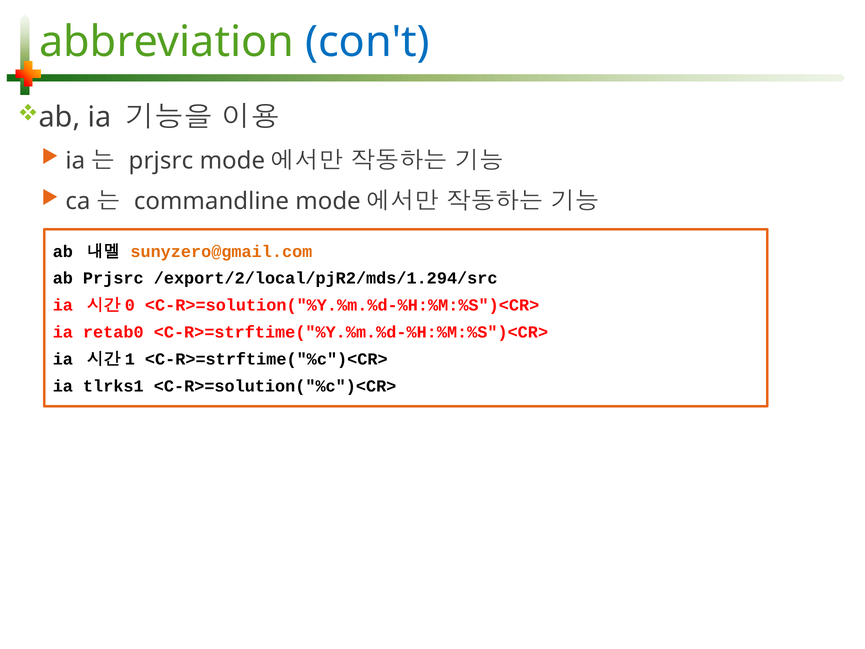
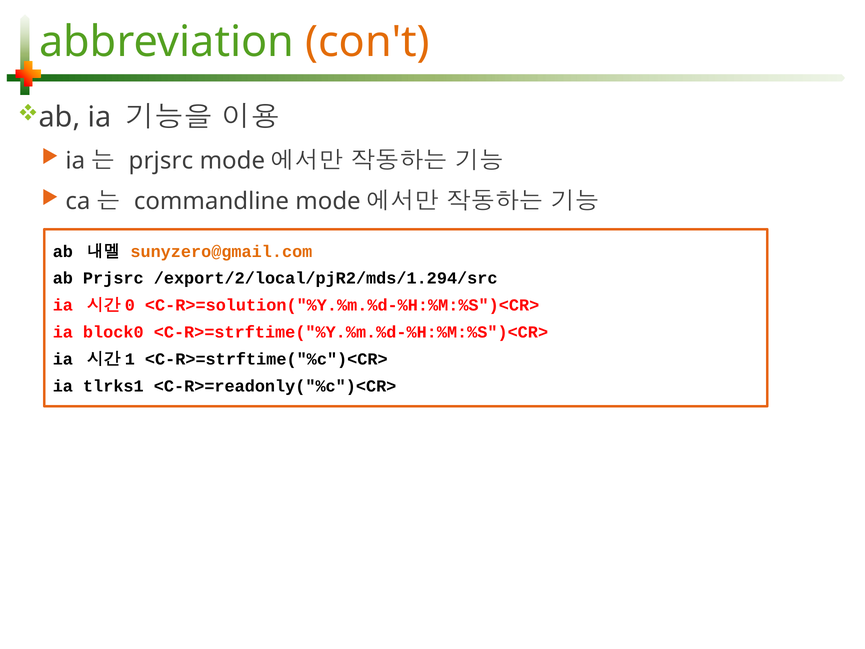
con't colour: blue -> orange
retab0: retab0 -> block0
<C-R>=solution("%c")<CR>: <C-R>=solution("%c")<CR> -> <C-R>=readonly("%c")<CR>
